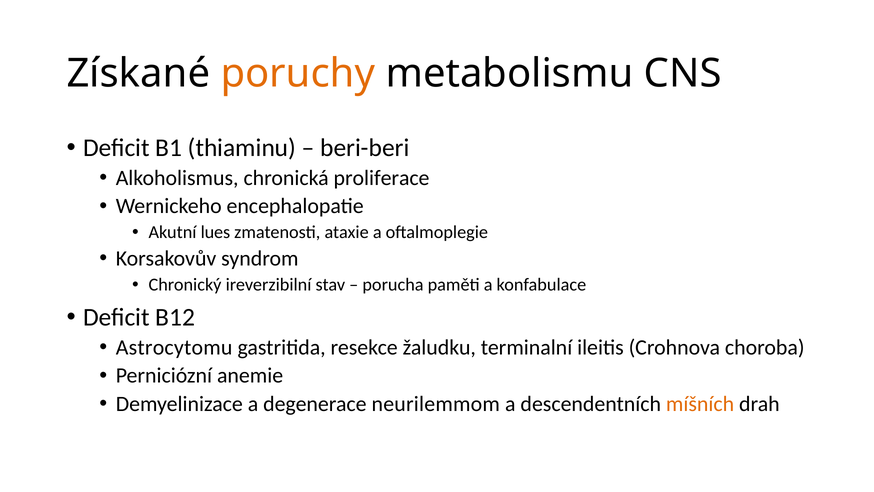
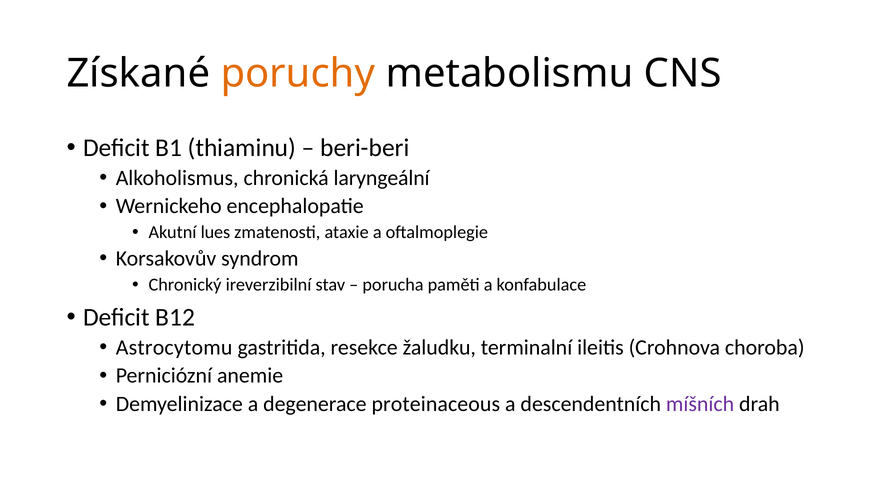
proliferace: proliferace -> laryngeální
neurilemmom: neurilemmom -> proteinaceous
míšních colour: orange -> purple
